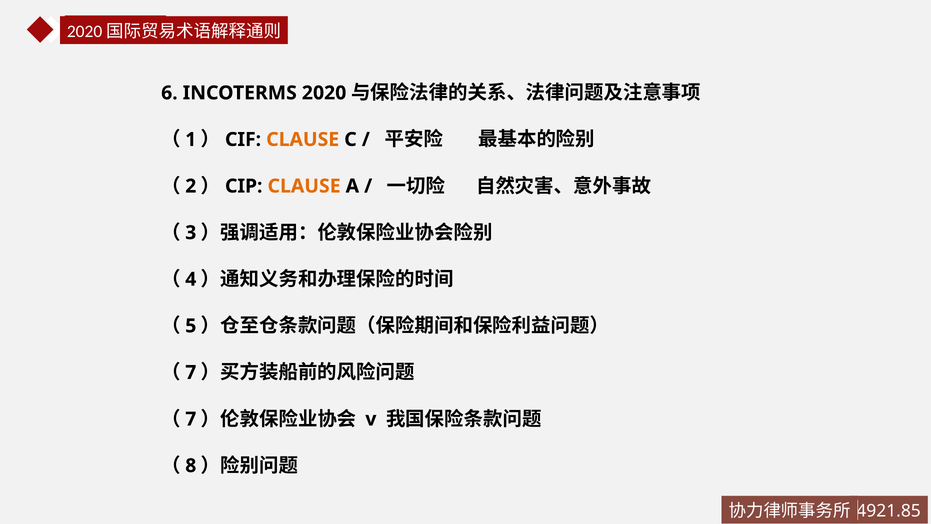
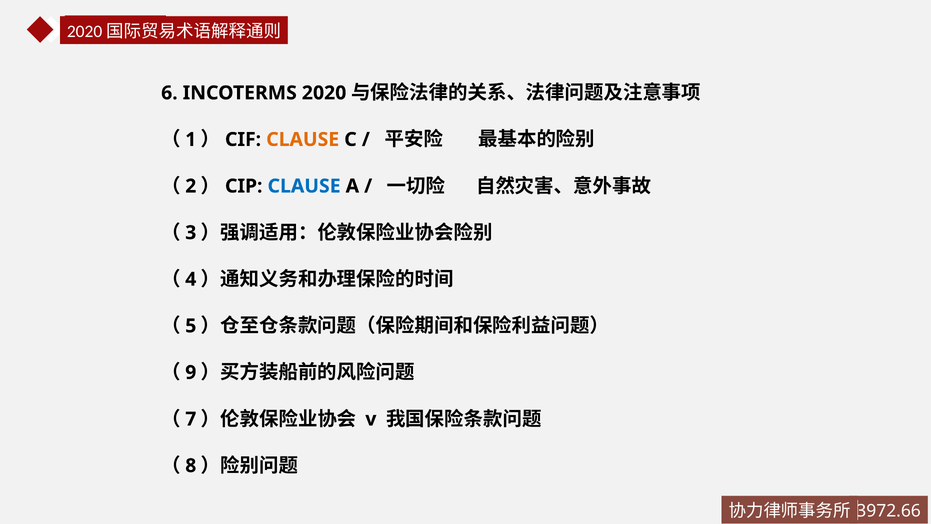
CLAUSE at (304, 186) colour: orange -> blue
7 at (191, 372): 7 -> 9
4921.85: 4921.85 -> 3972.66
